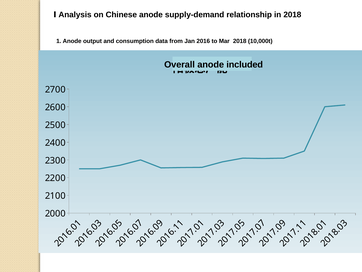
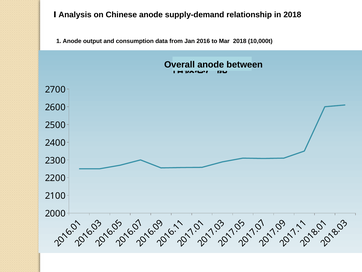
included: included -> between
